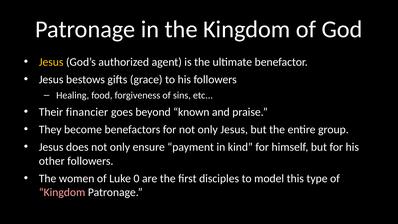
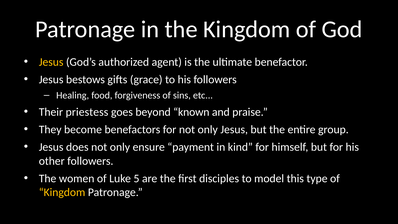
financier: financier -> priestess
0: 0 -> 5
Kingdom at (62, 192) colour: pink -> yellow
